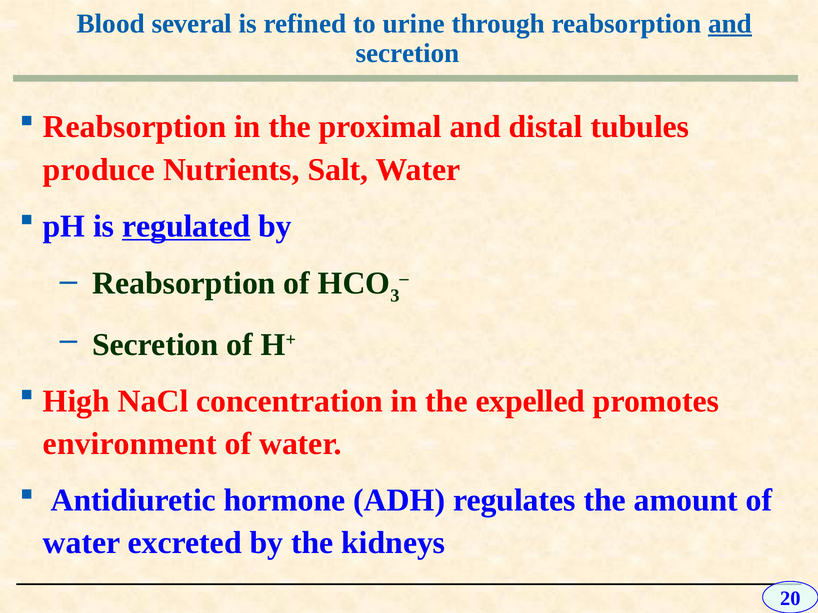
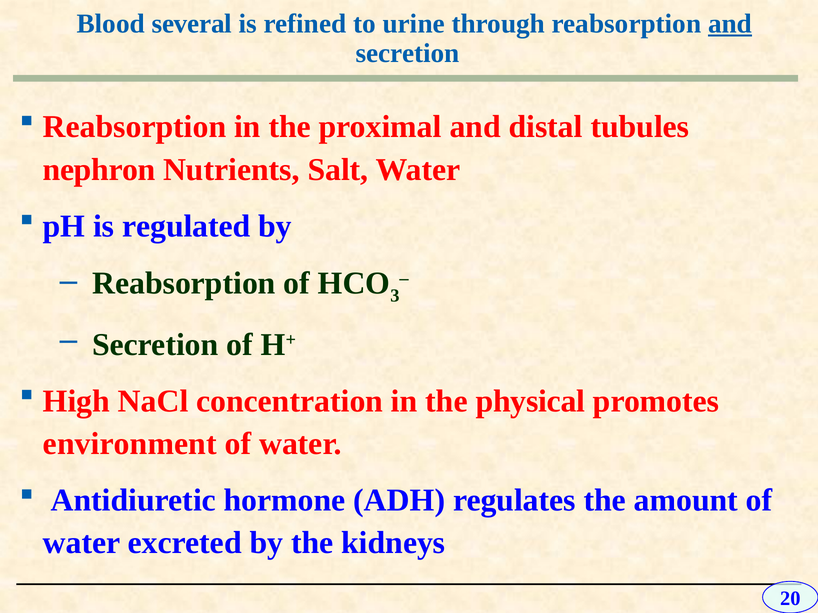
produce: produce -> nephron
regulated underline: present -> none
expelled: expelled -> physical
